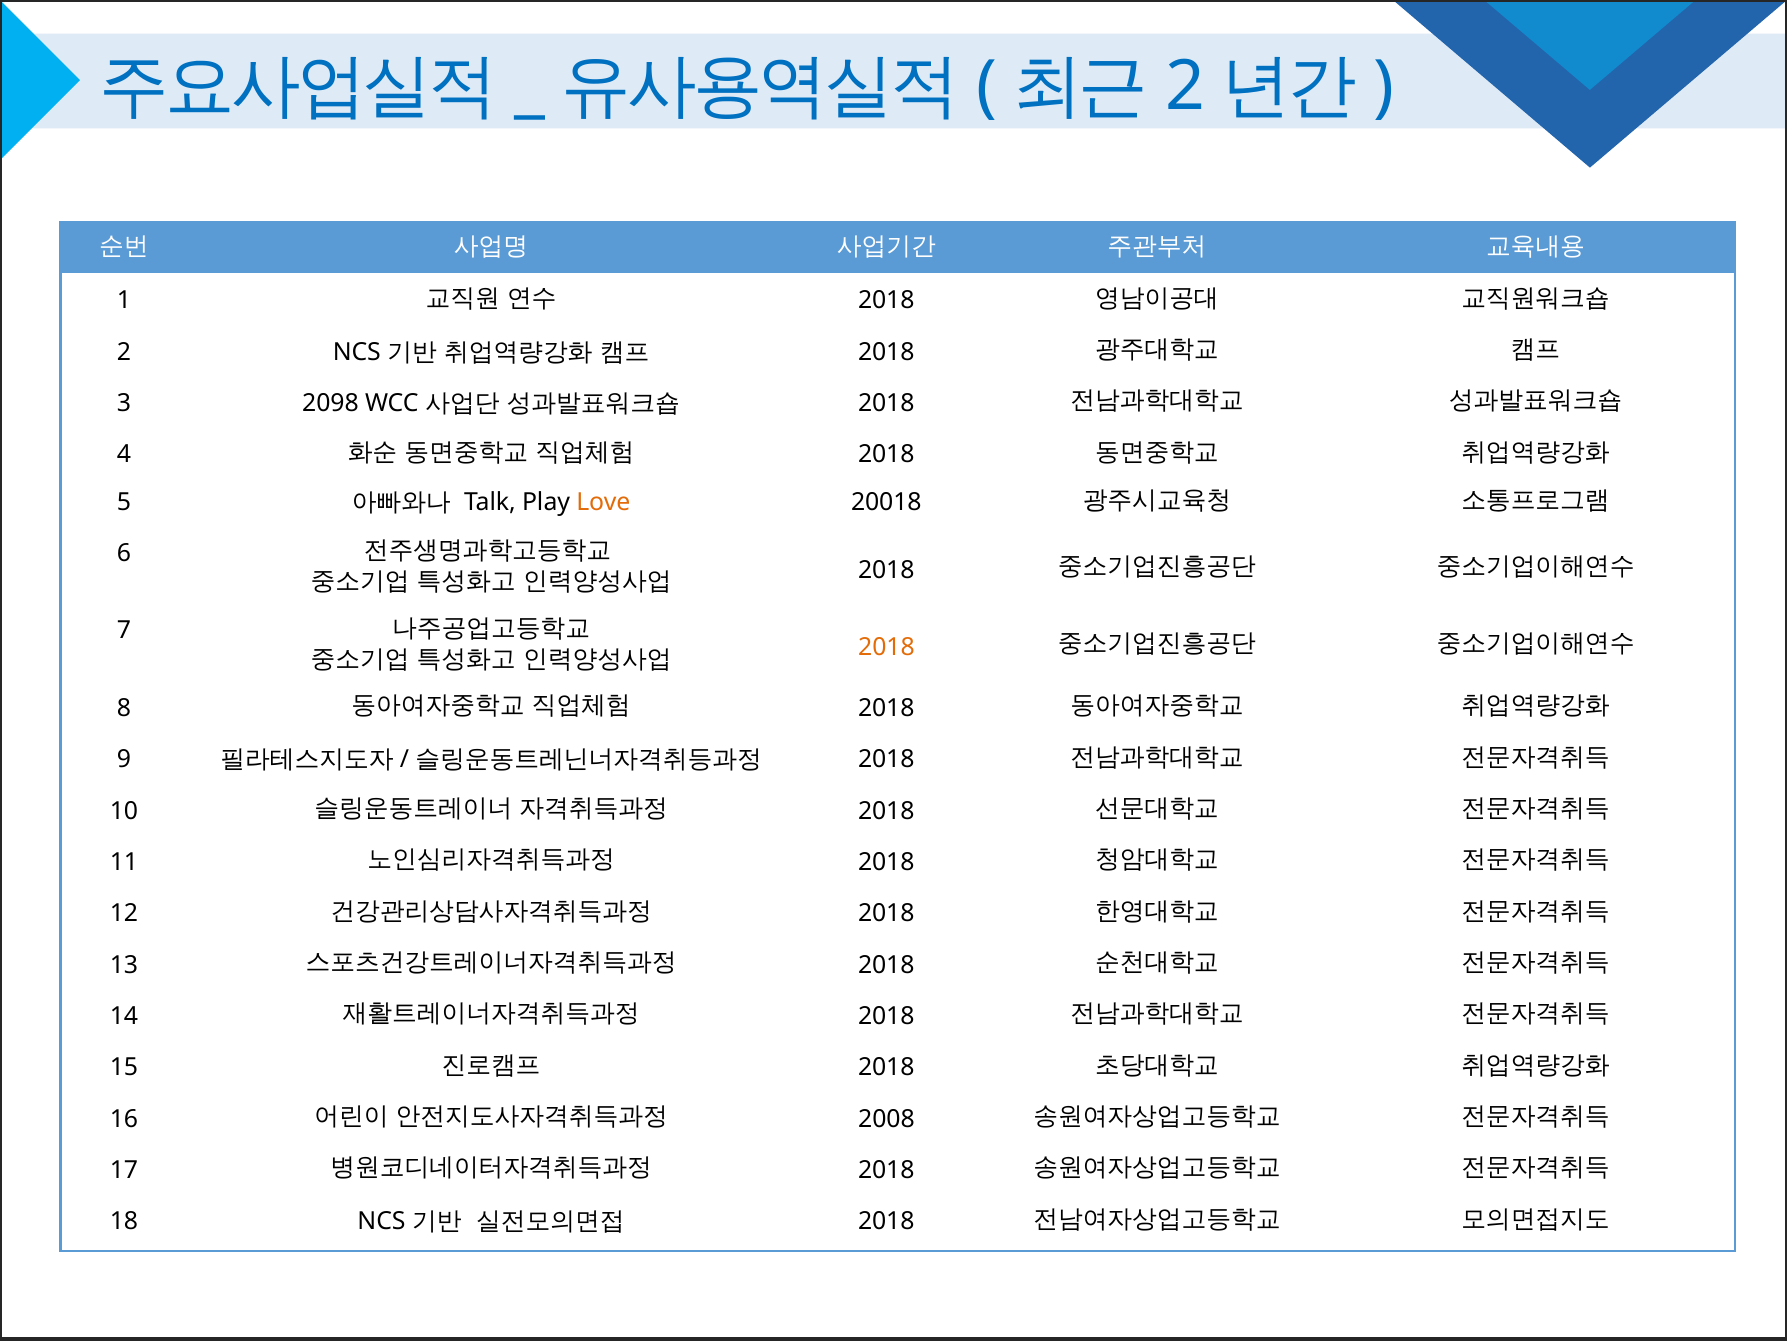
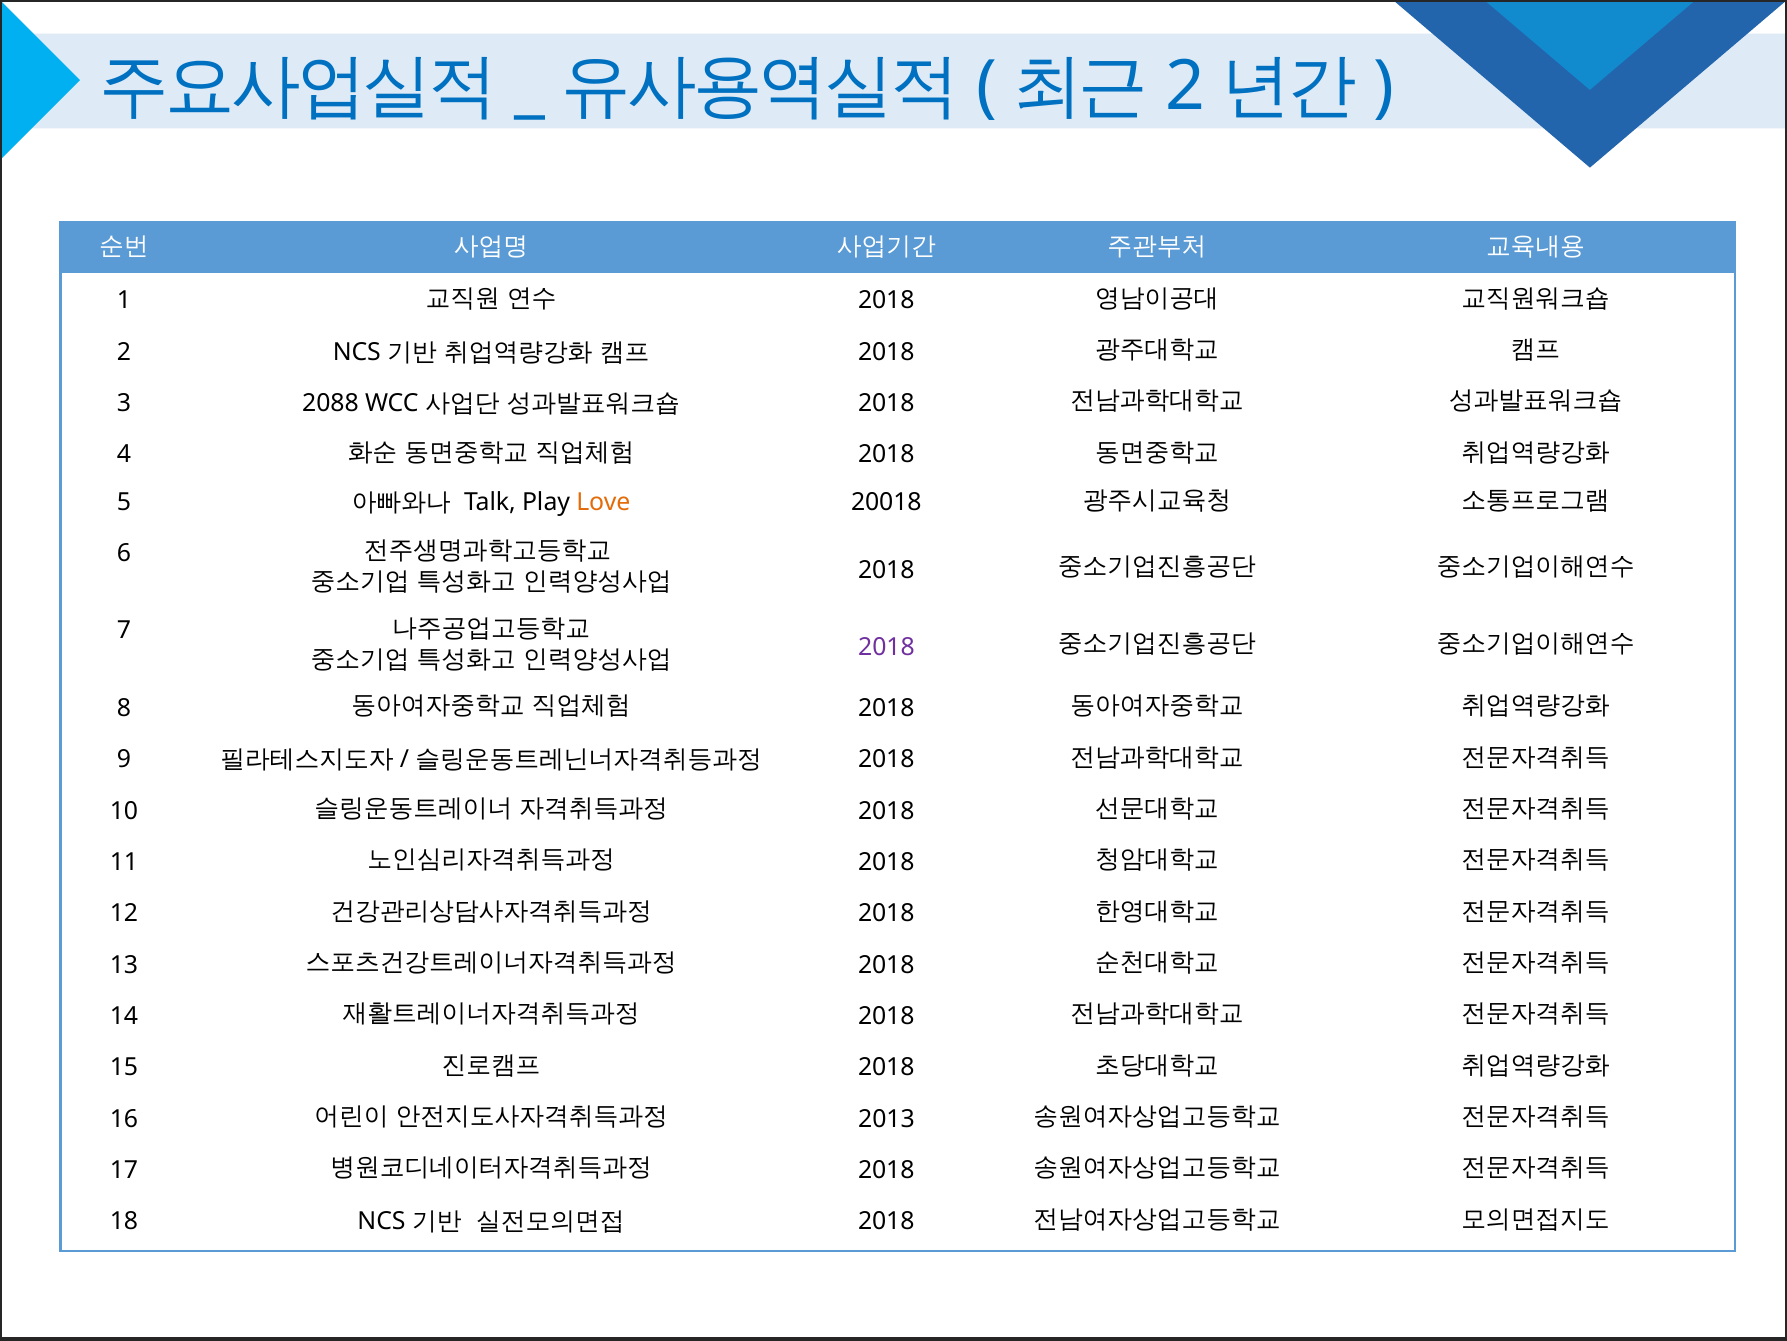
2098: 2098 -> 2088
2018 at (886, 647) colour: orange -> purple
2008: 2008 -> 2013
